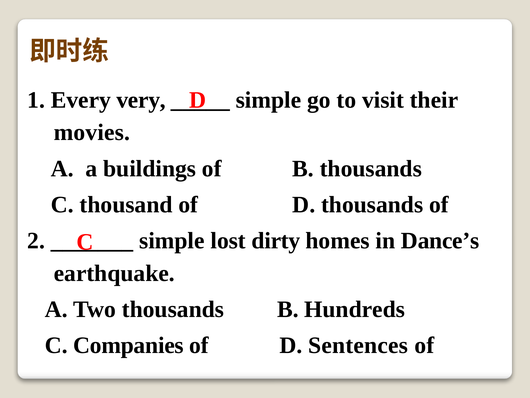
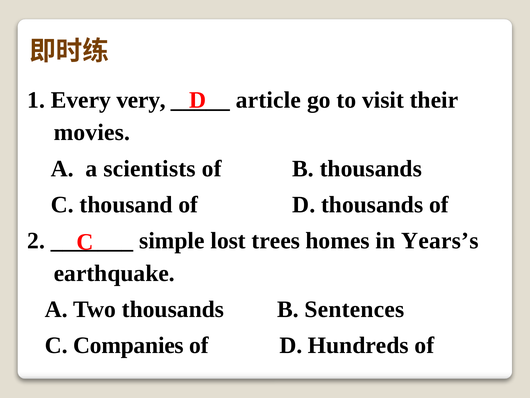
simple at (268, 100): simple -> article
buildings: buildings -> scientists
dirty: dirty -> trees
Dance’s: Dance’s -> Years’s
Hundreds: Hundreds -> Sentences
Sentences: Sentences -> Hundreds
